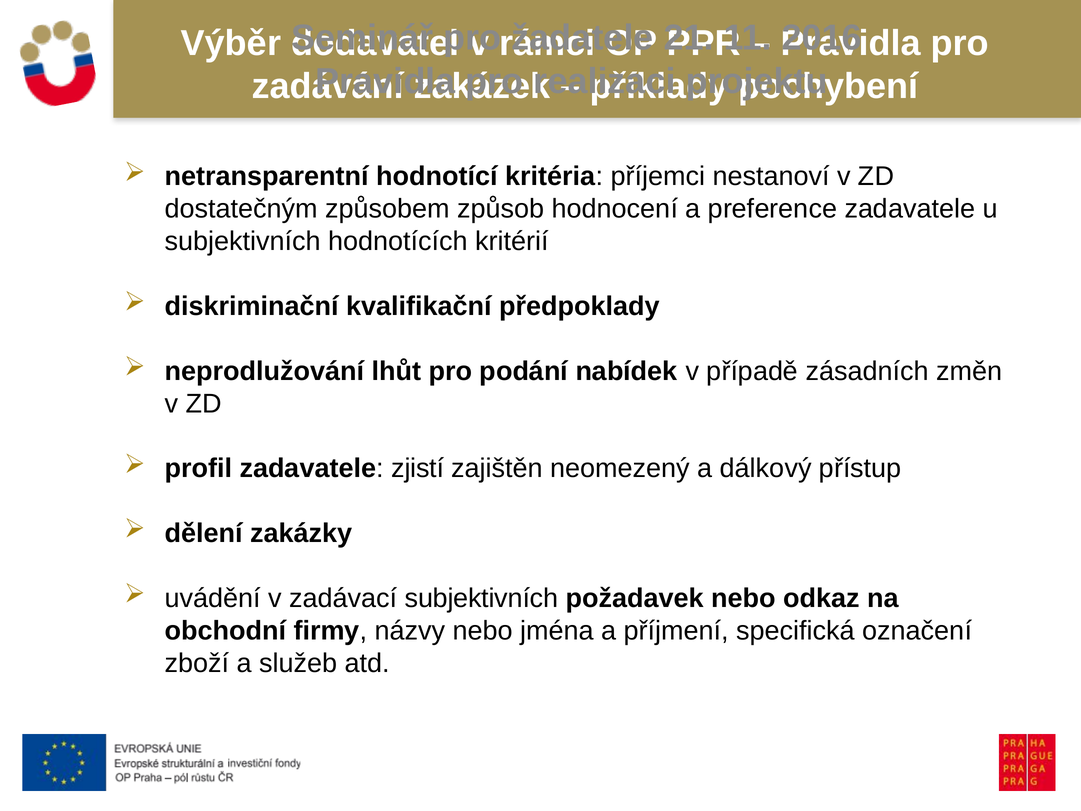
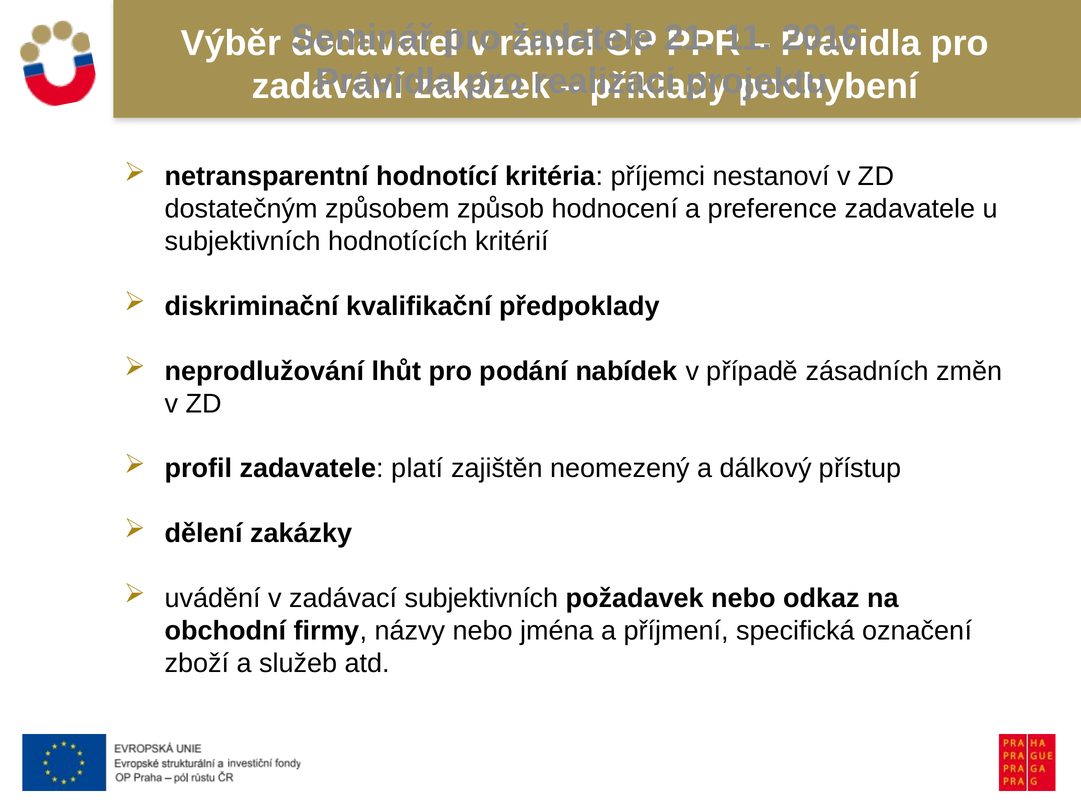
zjistí: zjistí -> platí
